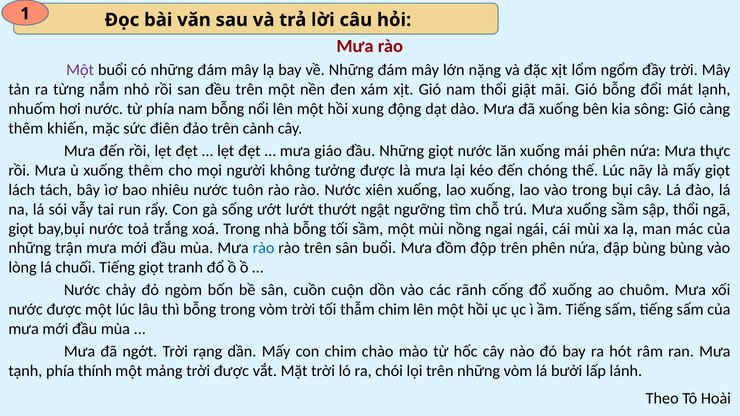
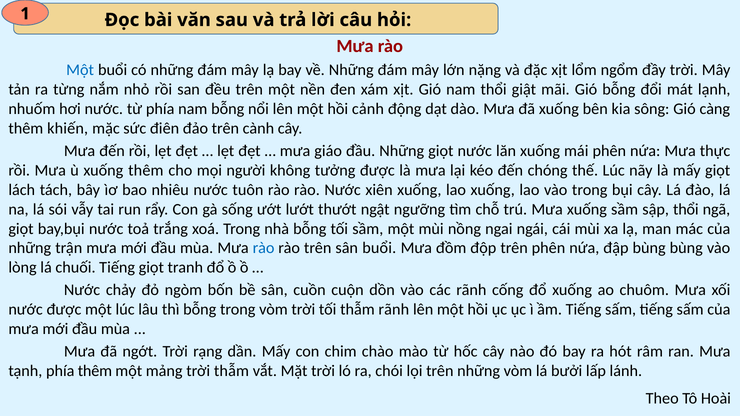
Một at (80, 70) colour: purple -> blue
xung: xung -> cảnh
thẫm chim: chim -> rãnh
phía thính: thính -> thêm
trời được: được -> thẫm
